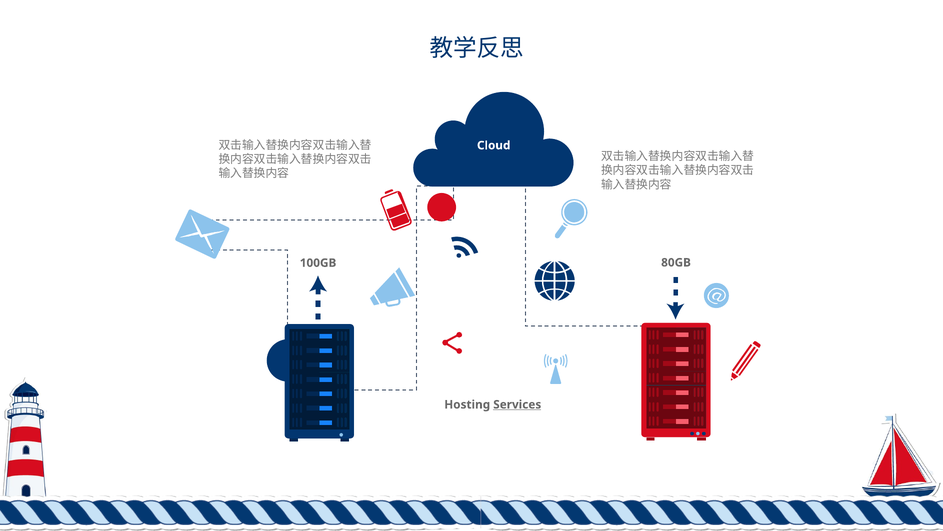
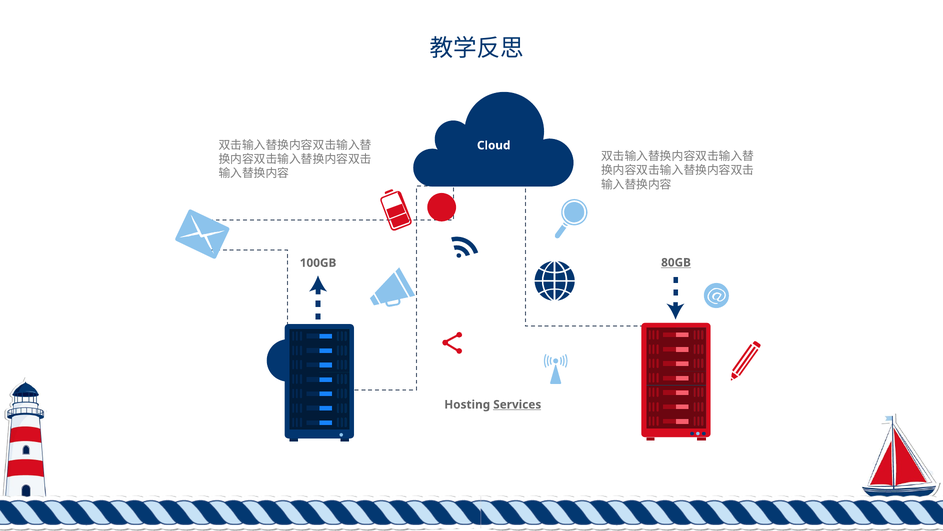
80GB underline: none -> present
